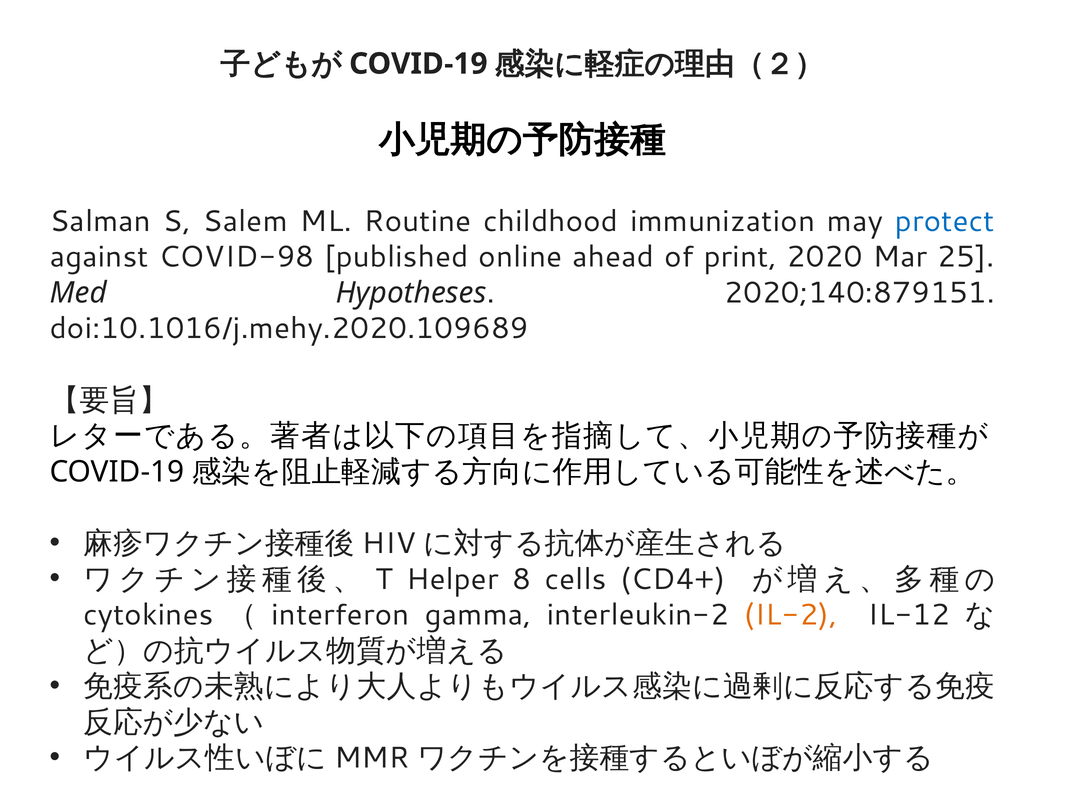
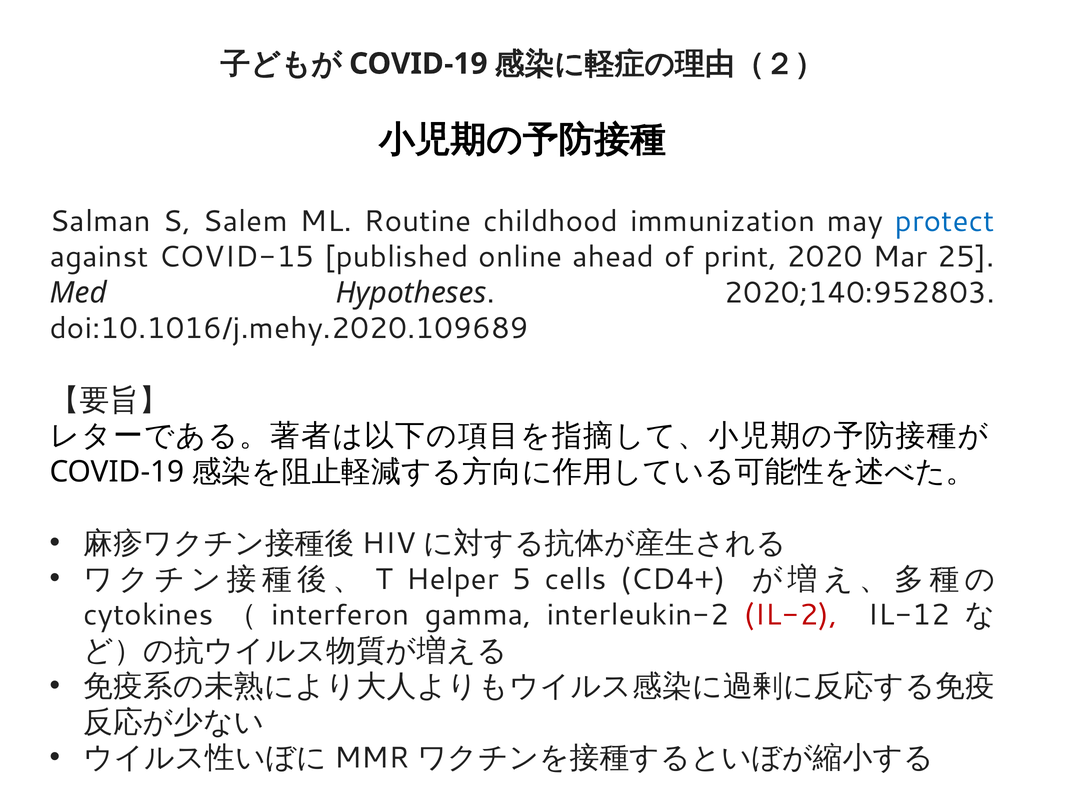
COVID-98: COVID-98 -> COVID-15
2020;140:879151: 2020;140:879151 -> 2020;140:952803
8: 8 -> 5
IL-2 colour: orange -> red
